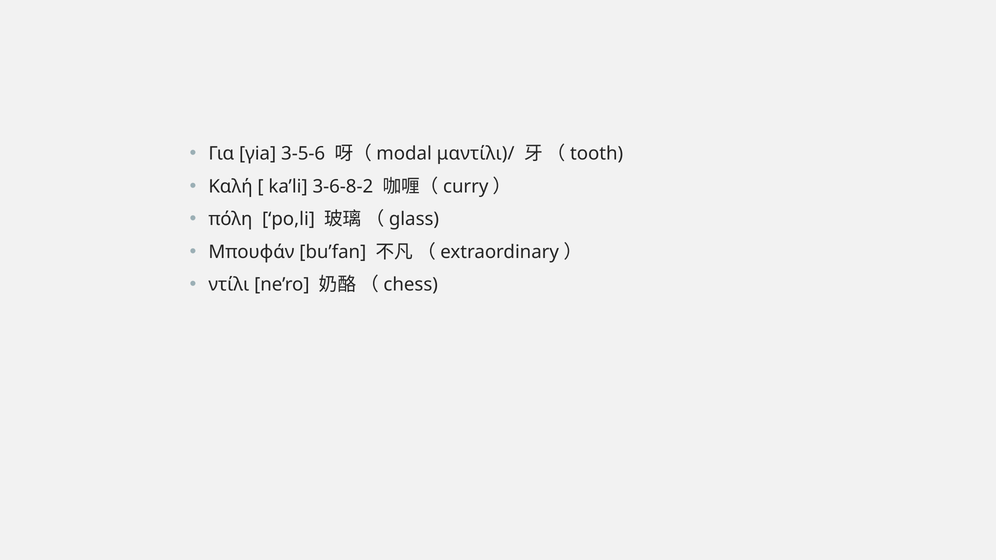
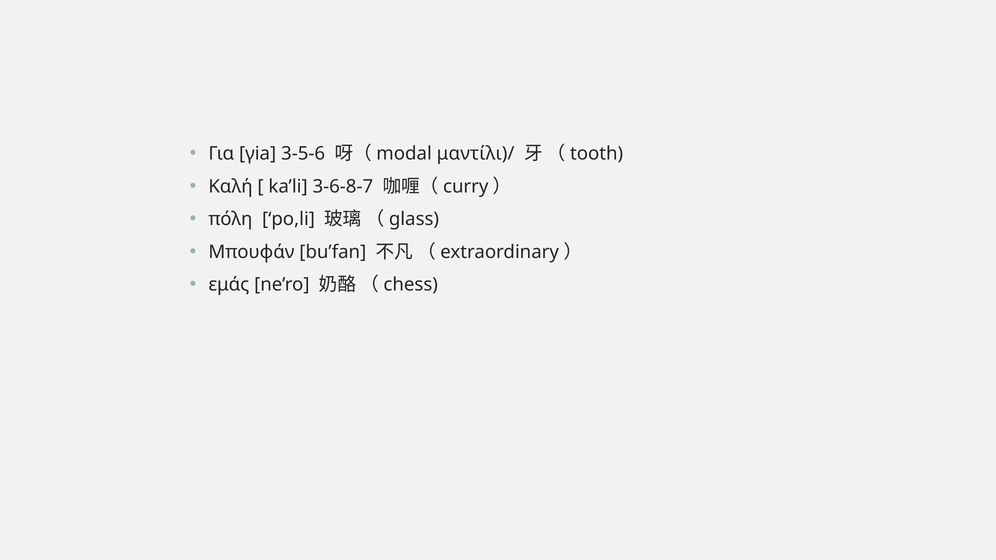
3-6-8-2: 3-6-8-2 -> 3-6-8-7
ντίλι: ντίλι -> εμάς
